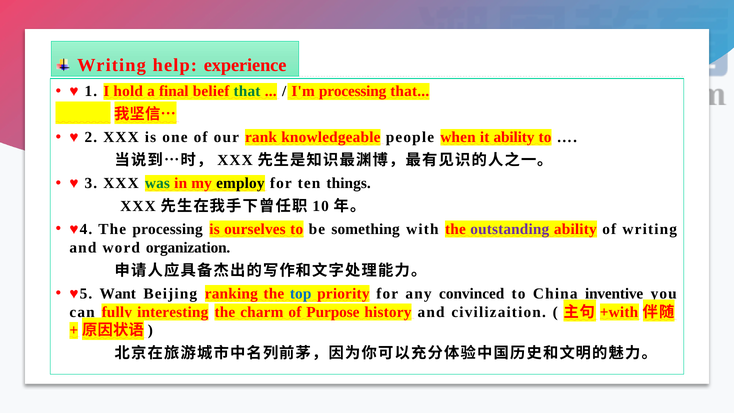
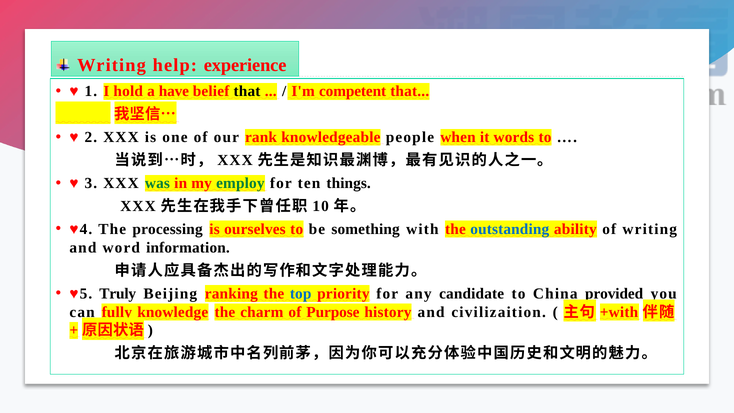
final: final -> have
that at (247, 91) colour: green -> black
I'm processing: processing -> competent
it ability: ability -> words
employ colour: black -> green
outstanding colour: purple -> blue
organization: organization -> information
Want: Want -> Truly
convinced: convinced -> candidate
inventive: inventive -> provided
interesting: interesting -> knowledge
